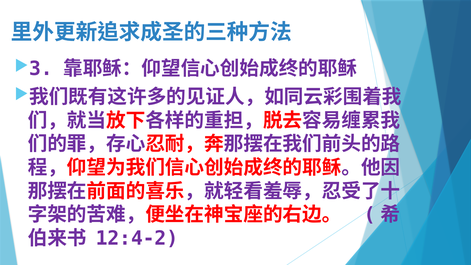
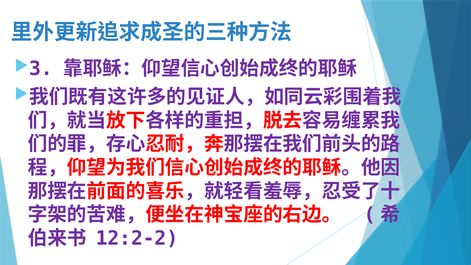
12:4-2: 12:4-2 -> 12:2-2
